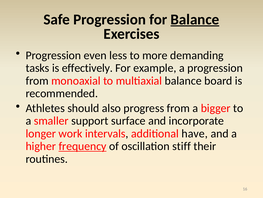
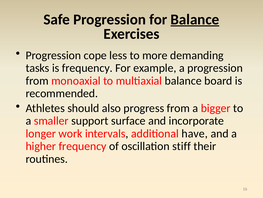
even: even -> cope
is effectively: effectively -> frequency
frequency at (83, 146) underline: present -> none
